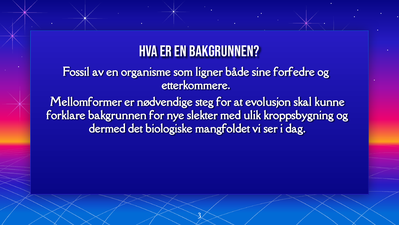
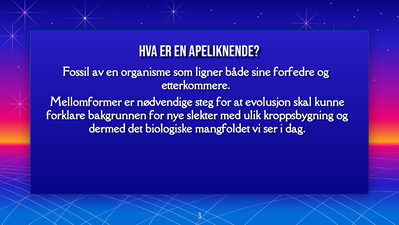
EN BAKGRUNNEN: BAKGRUNNEN -> APELIKNENDE
